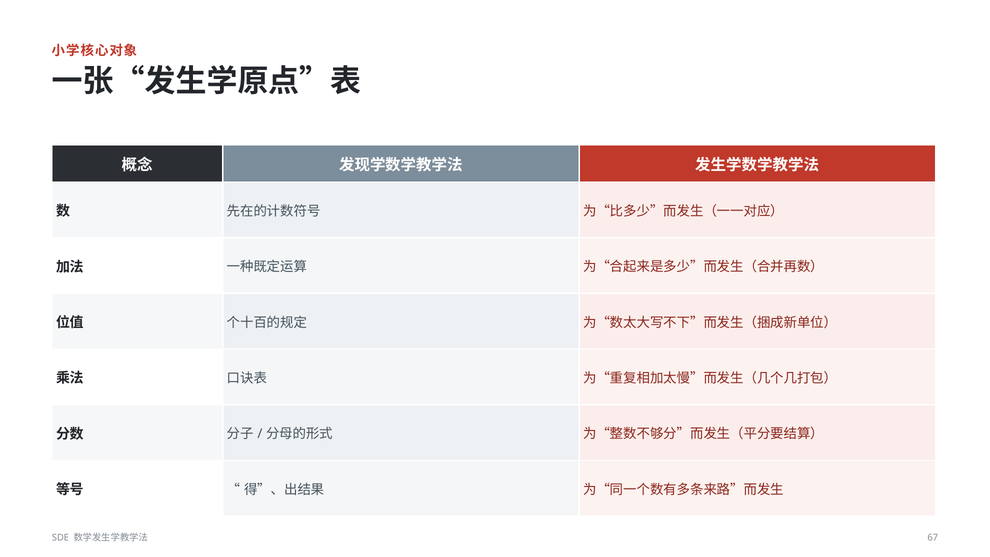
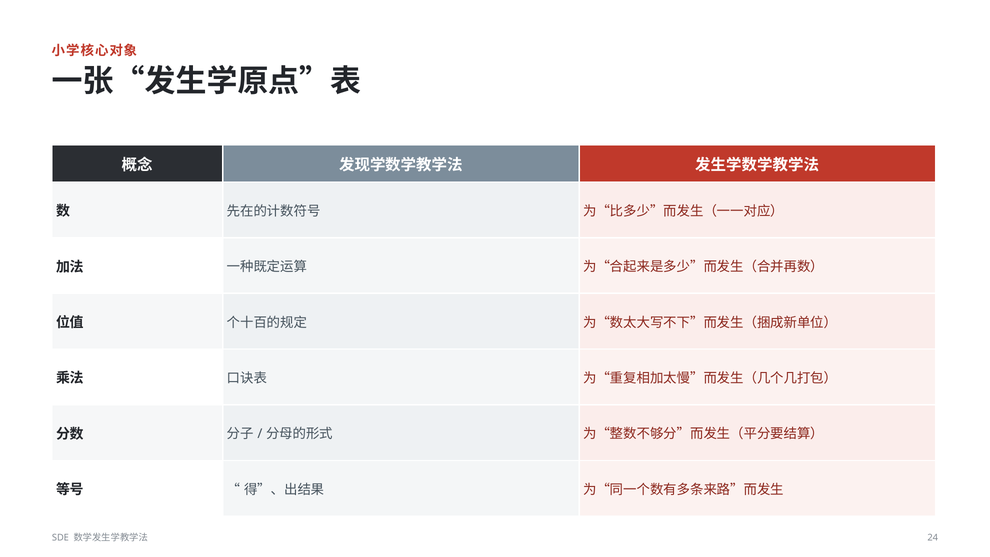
67: 67 -> 24
